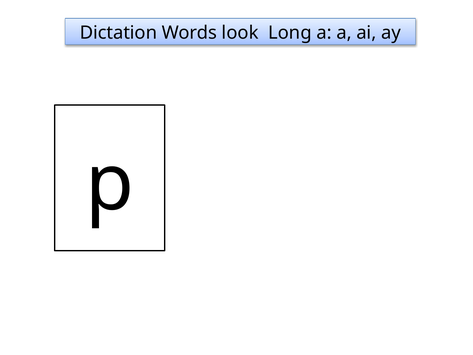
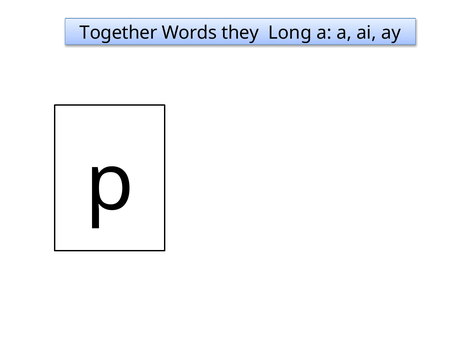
Dictation: Dictation -> Together
look: look -> they
